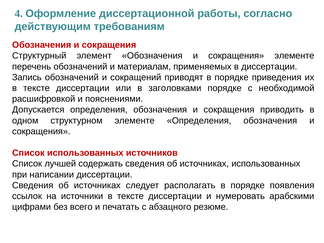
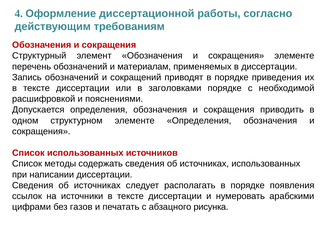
лучшей: лучшей -> методы
всего: всего -> газов
резюме: резюме -> рисунка
